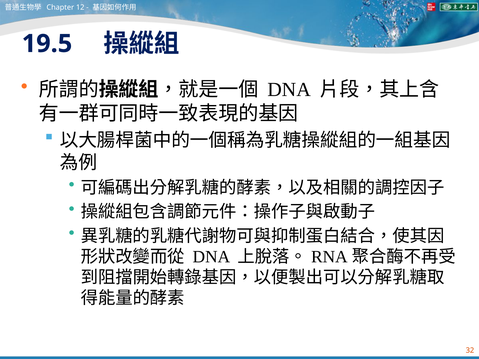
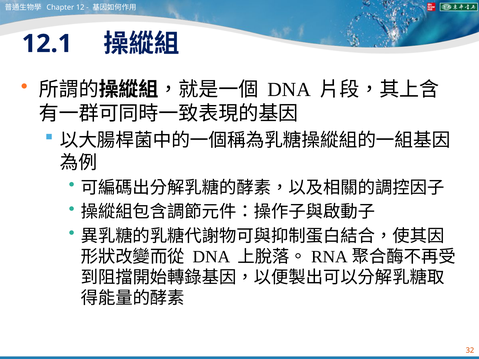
19.5: 19.5 -> 12.1
